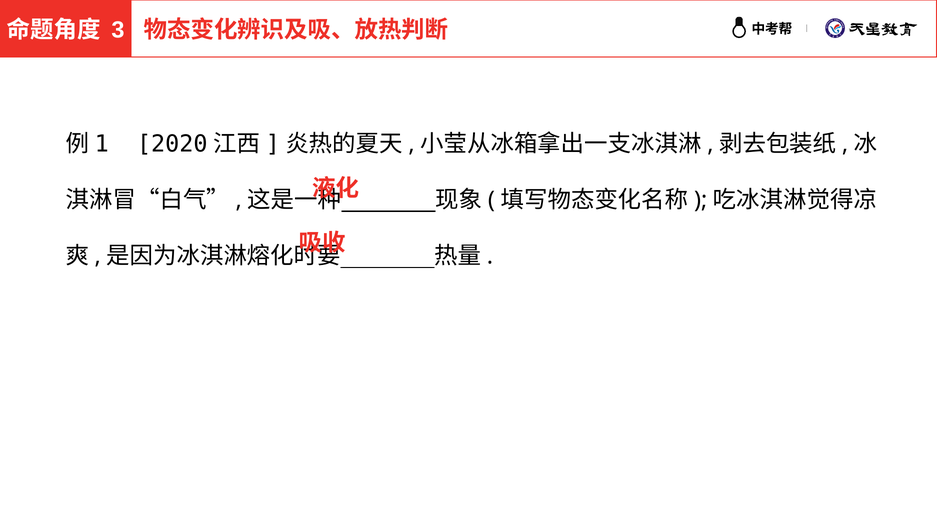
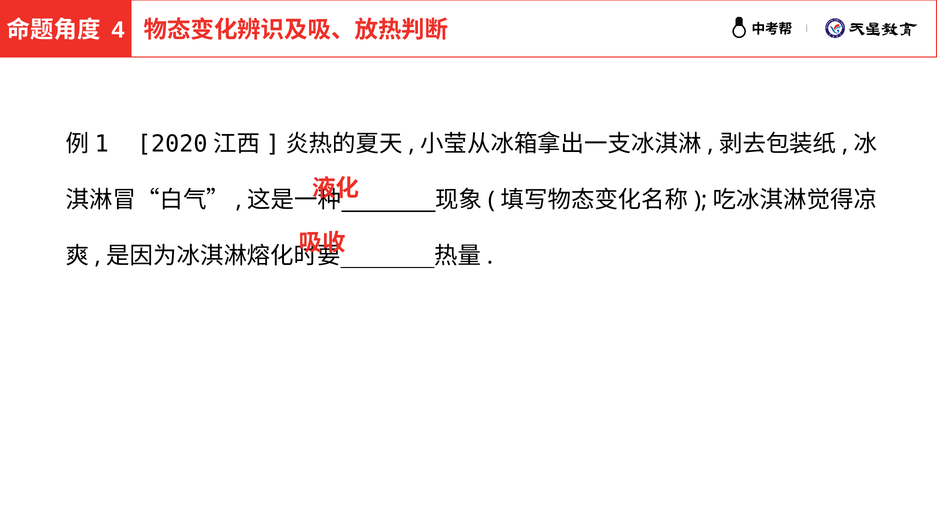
3: 3 -> 4
